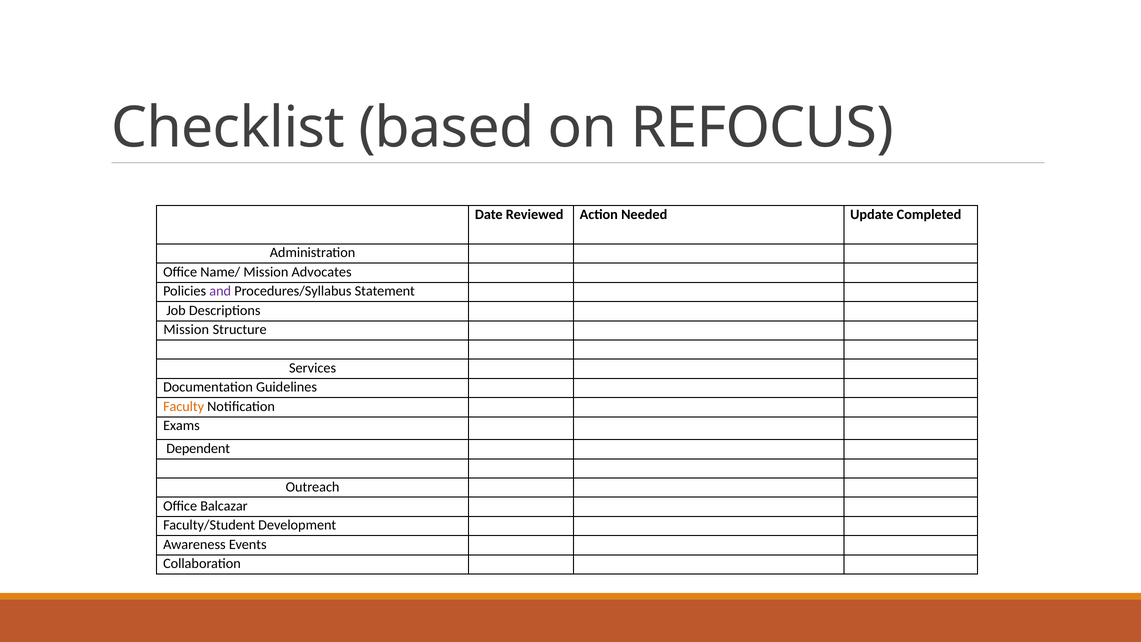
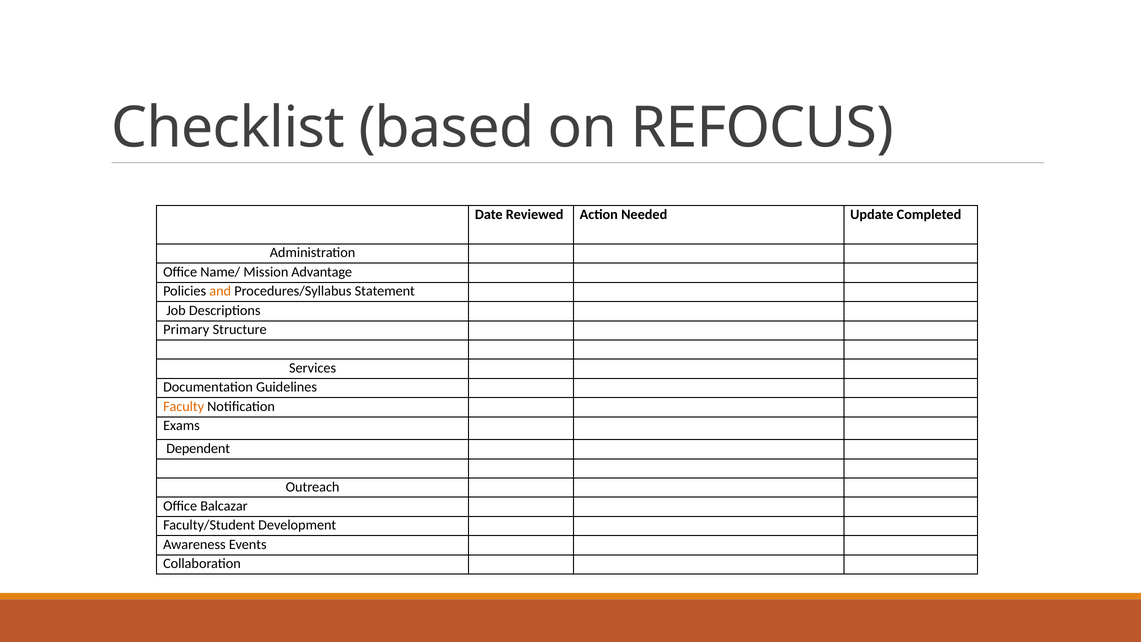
Advocates: Advocates -> Advantage
and colour: purple -> orange
Mission at (186, 330): Mission -> Primary
